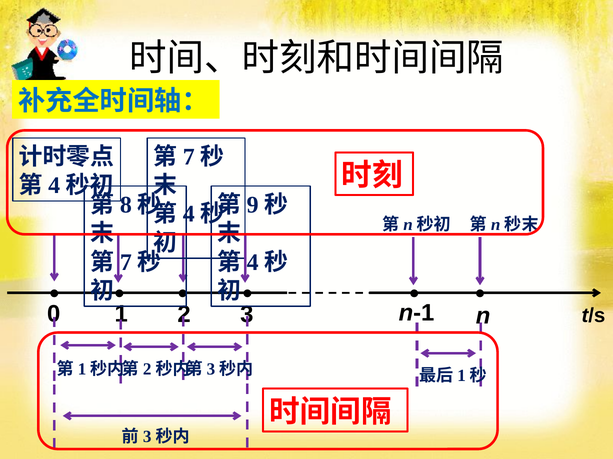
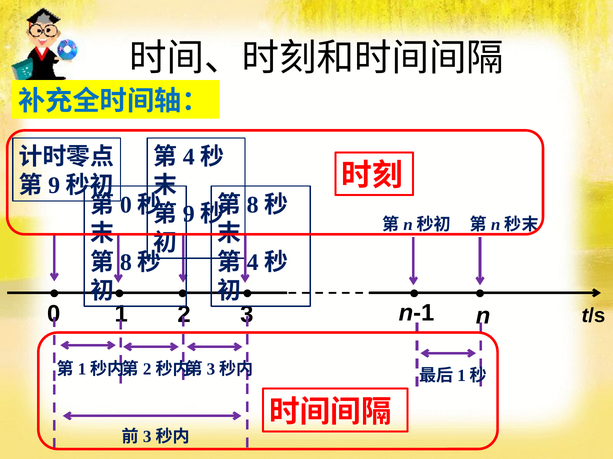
7 at (189, 157): 7 -> 4
4 at (54, 186): 4 -> 9
8 at (126, 205): 8 -> 0
9 at (253, 205): 9 -> 8
4 at (189, 214): 4 -> 9
7 at (126, 263): 7 -> 8
